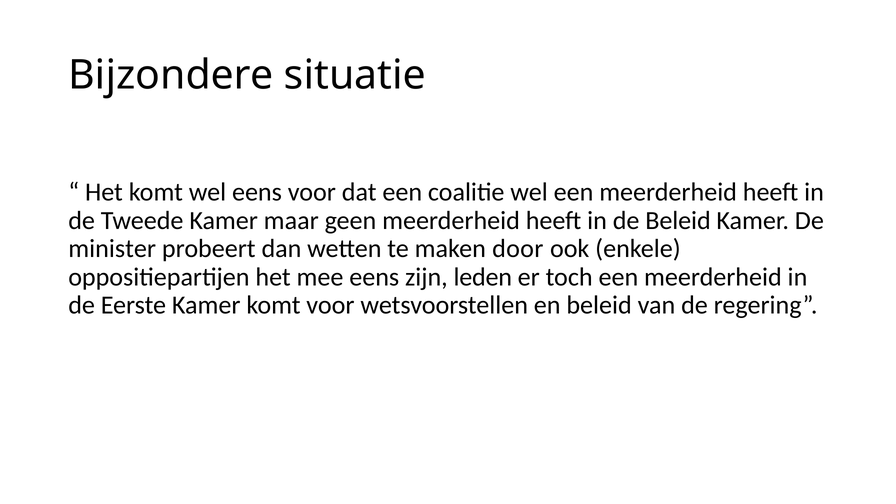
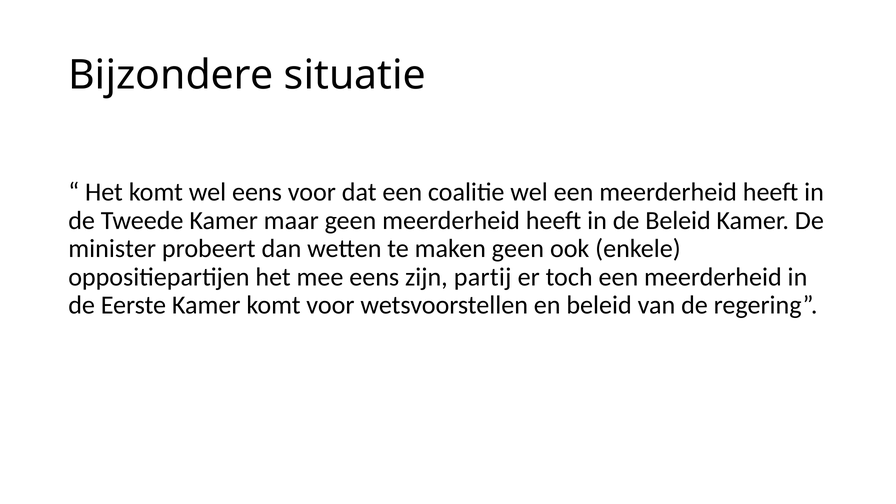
maken door: door -> geen
leden: leden -> partij
